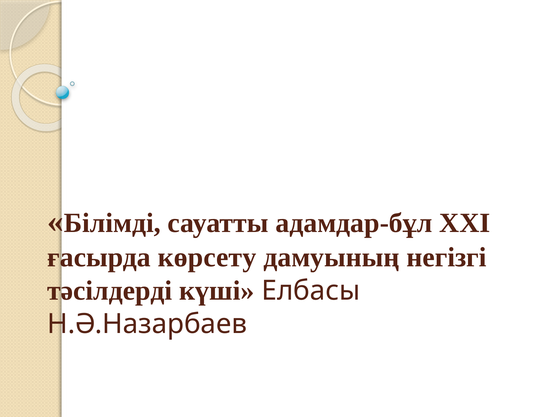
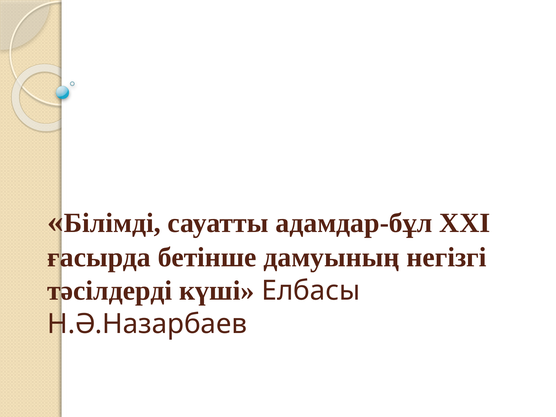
көрсету: көрсету -> бетінше
